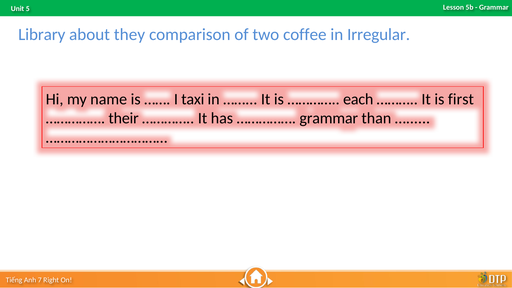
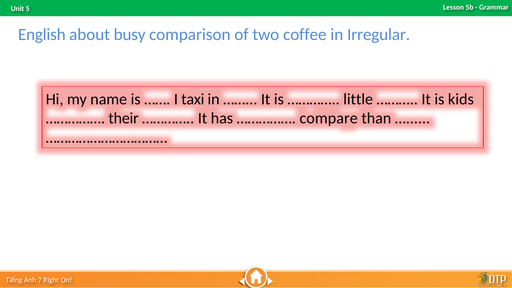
Library: Library -> English
they: they -> busy
each: each -> little
first: first -> kids
grammar at (329, 118): grammar -> compare
